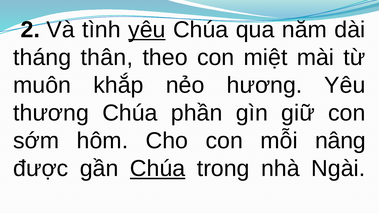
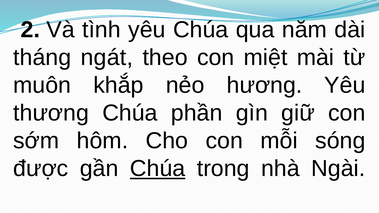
yêu at (147, 30) underline: present -> none
thân: thân -> ngát
nâng: nâng -> sóng
